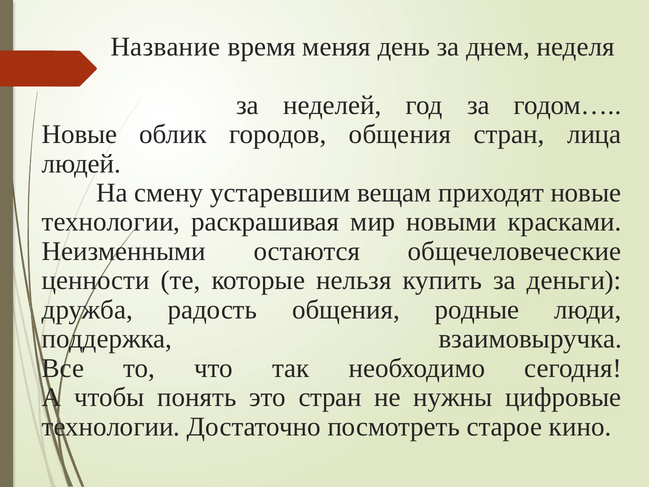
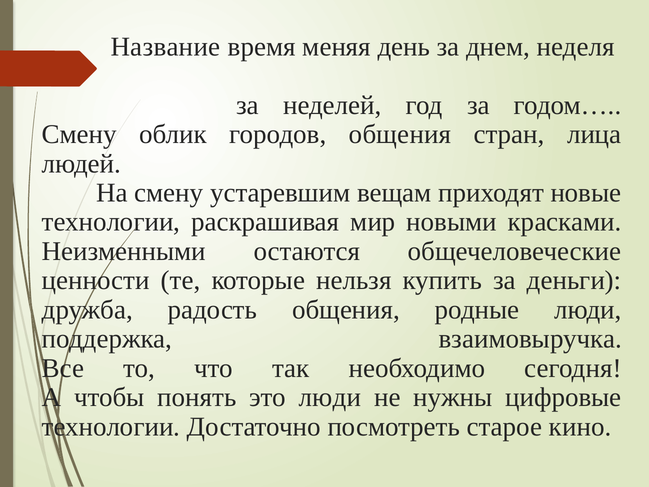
Новые at (80, 134): Новые -> Смену
это стран: стран -> люди
